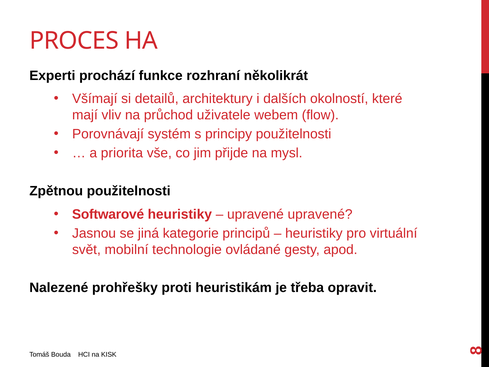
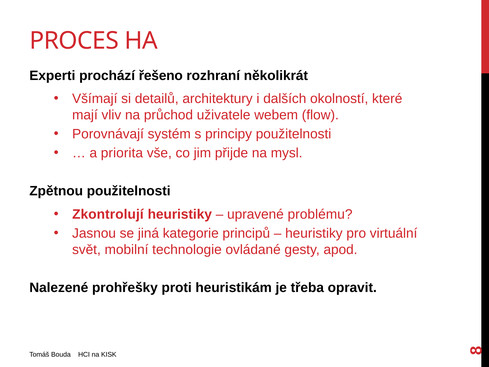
funkce: funkce -> řešeno
Softwarové: Softwarové -> Zkontrolují
upravené upravené: upravené -> problému
